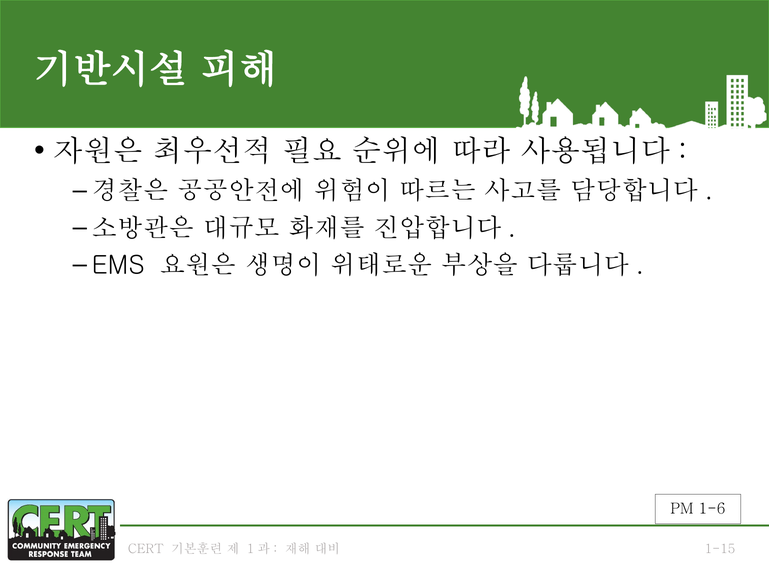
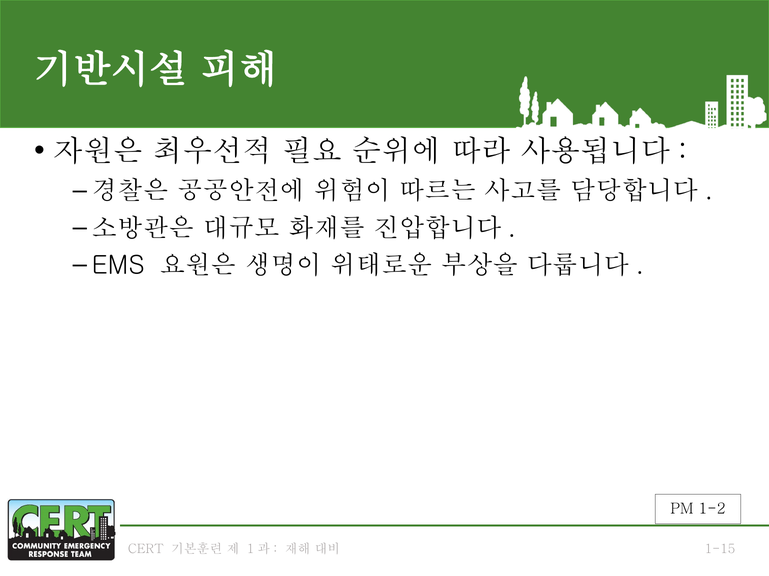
1-6: 1-6 -> 1-2
